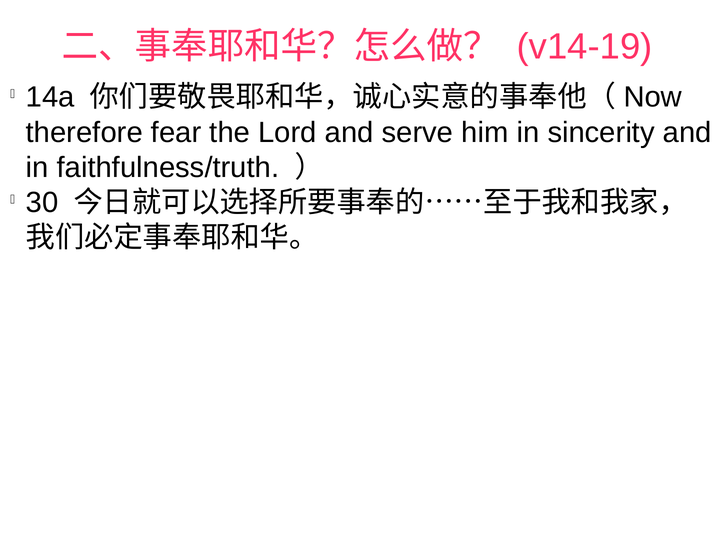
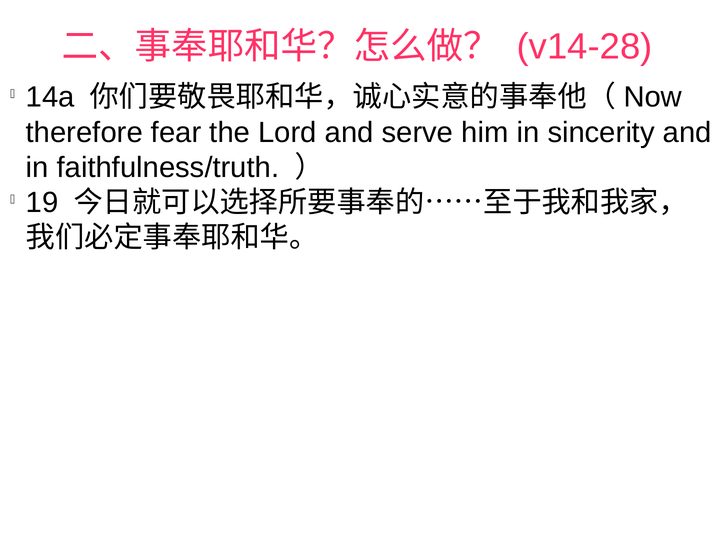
v14-19: v14-19 -> v14-28
30: 30 -> 19
